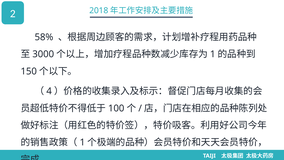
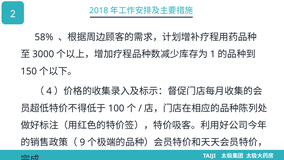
1 at (82, 142): 1 -> 9
